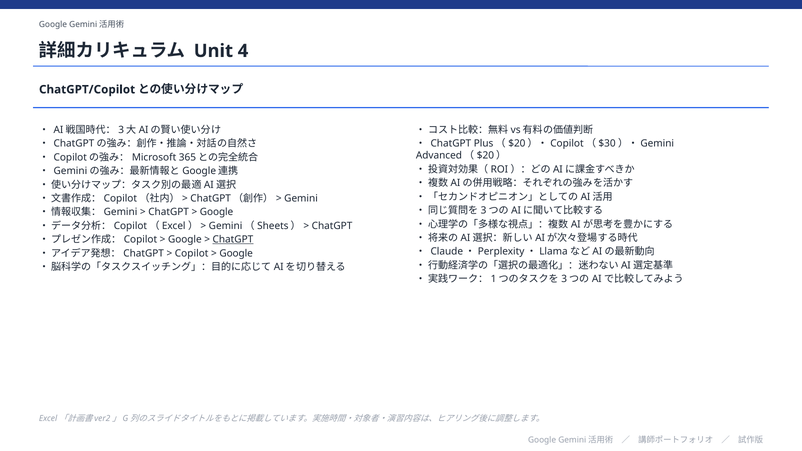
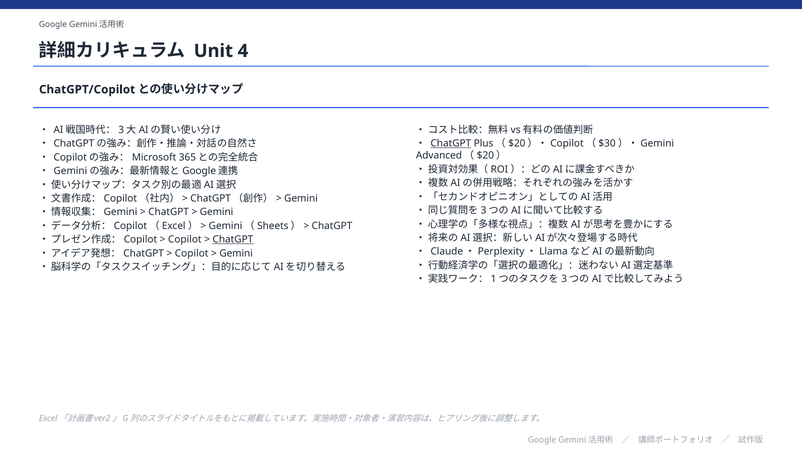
ChatGPT at (451, 144) underline: none -> present
Google at (217, 212): Google -> Gemini
Google at (185, 240): Google -> Copilot
Google at (236, 253): Google -> Gemini
